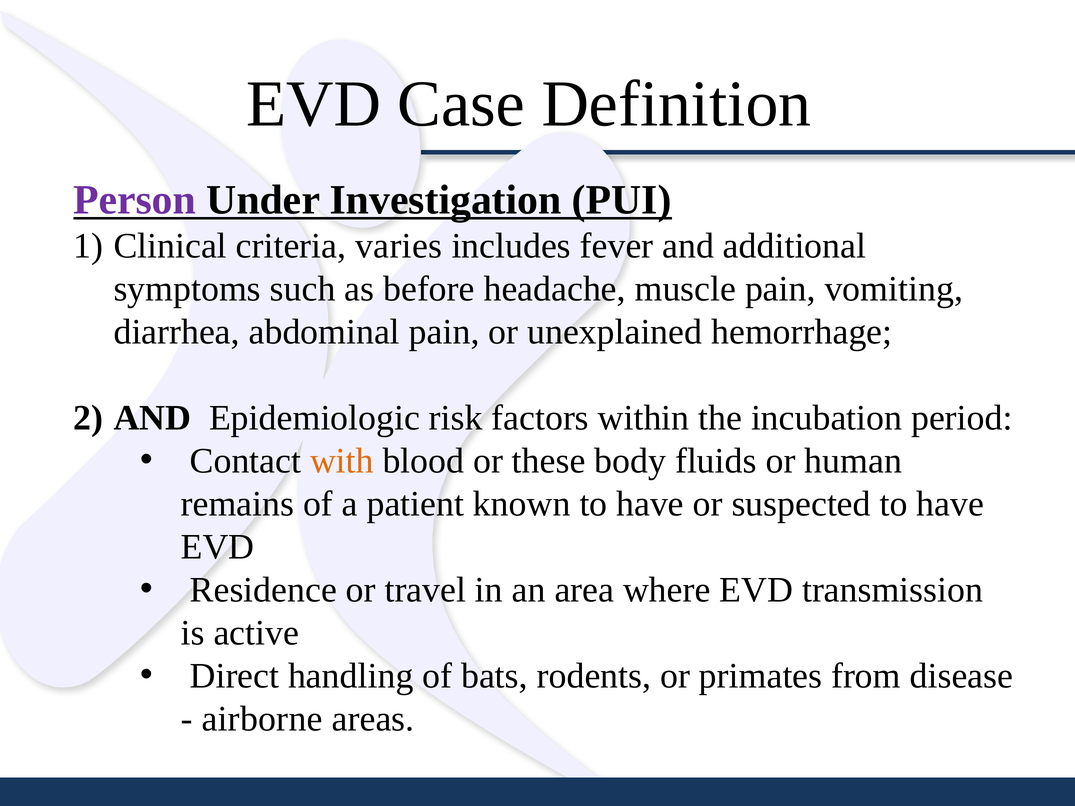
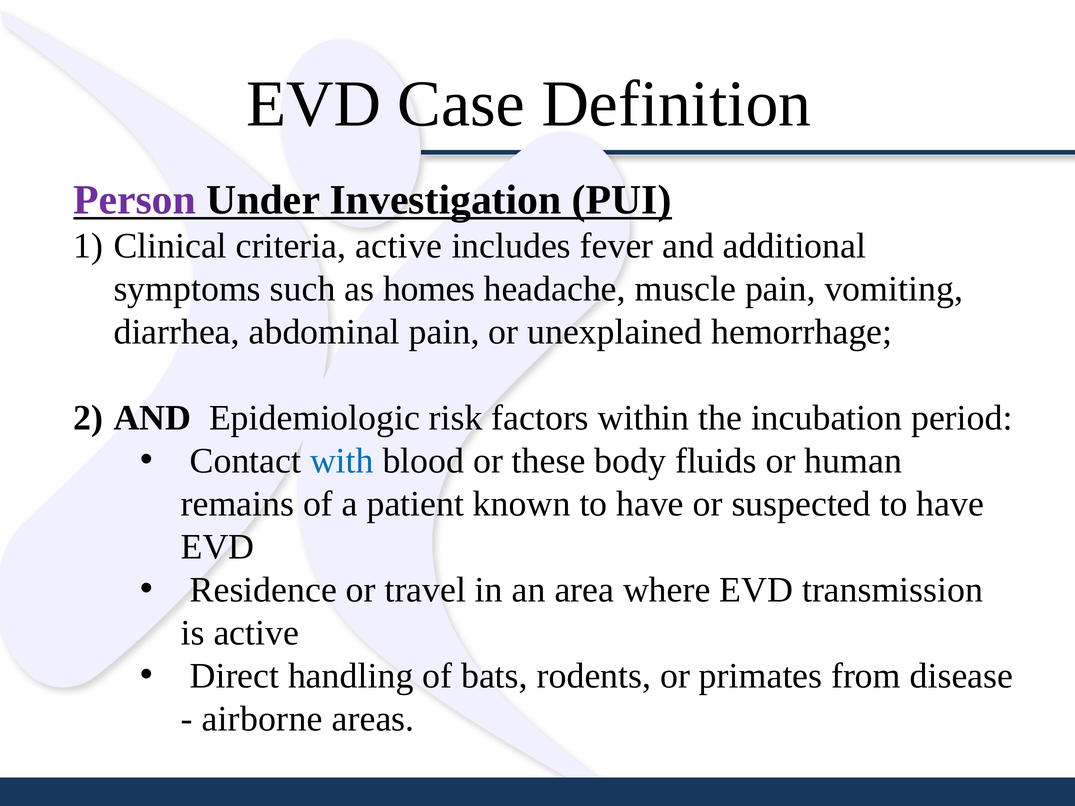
criteria varies: varies -> active
before: before -> homes
with colour: orange -> blue
